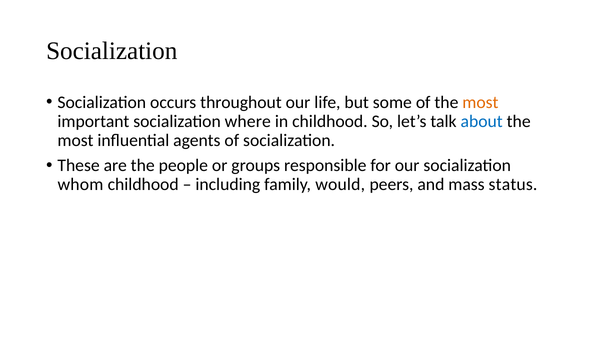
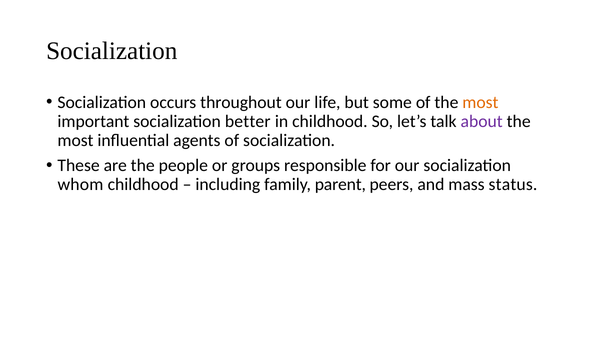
where: where -> better
about colour: blue -> purple
would: would -> parent
